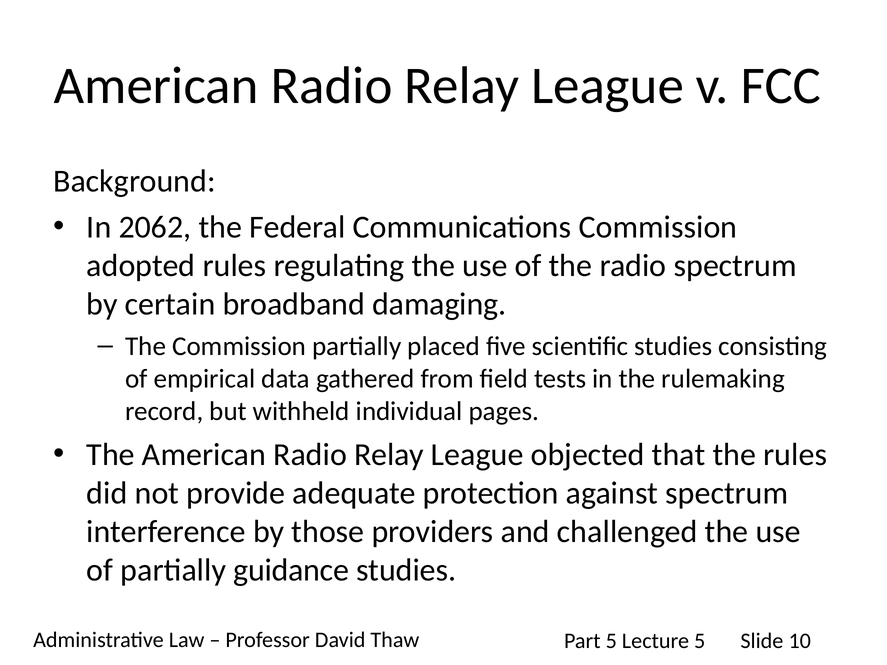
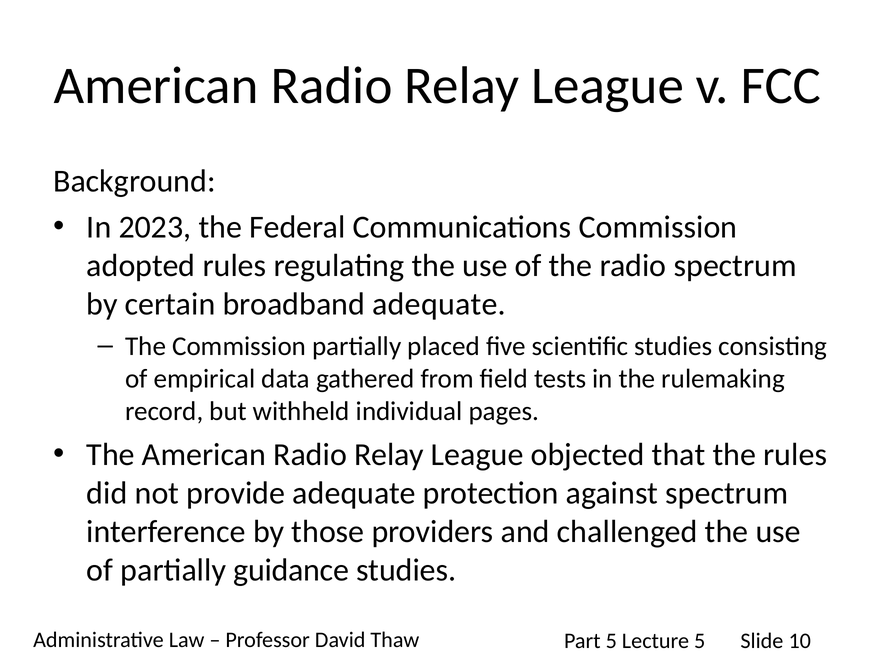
2062: 2062 -> 2023
broadband damaging: damaging -> adequate
